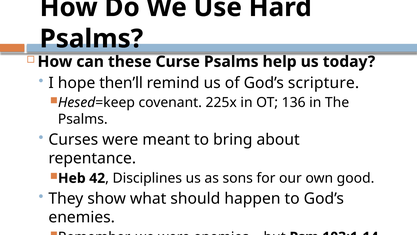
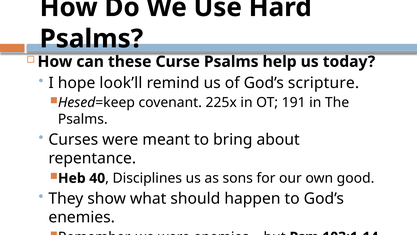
then’ll: then’ll -> look’ll
136: 136 -> 191
42: 42 -> 40
